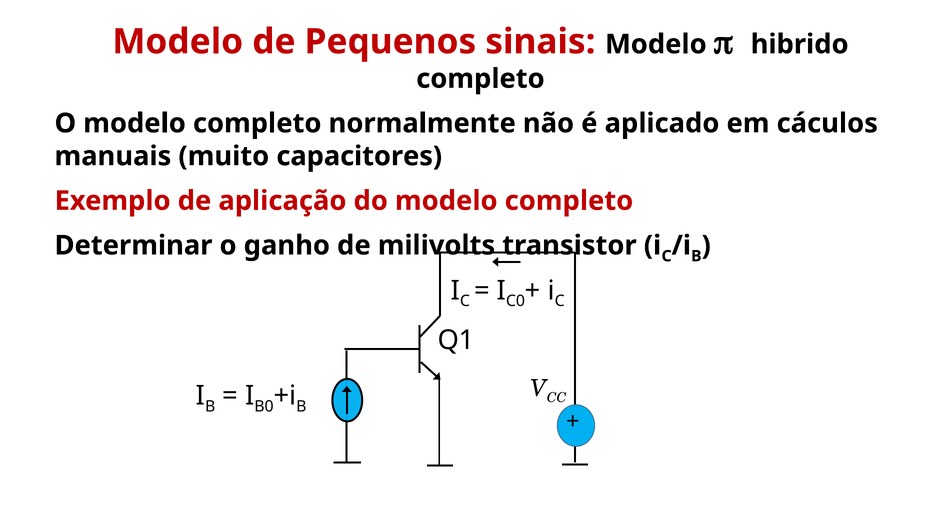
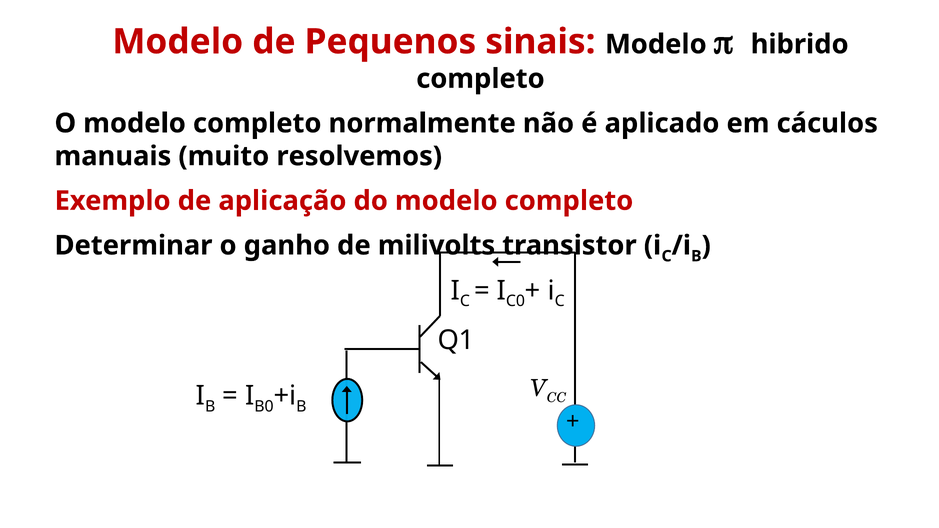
capacitores: capacitores -> resolvemos
